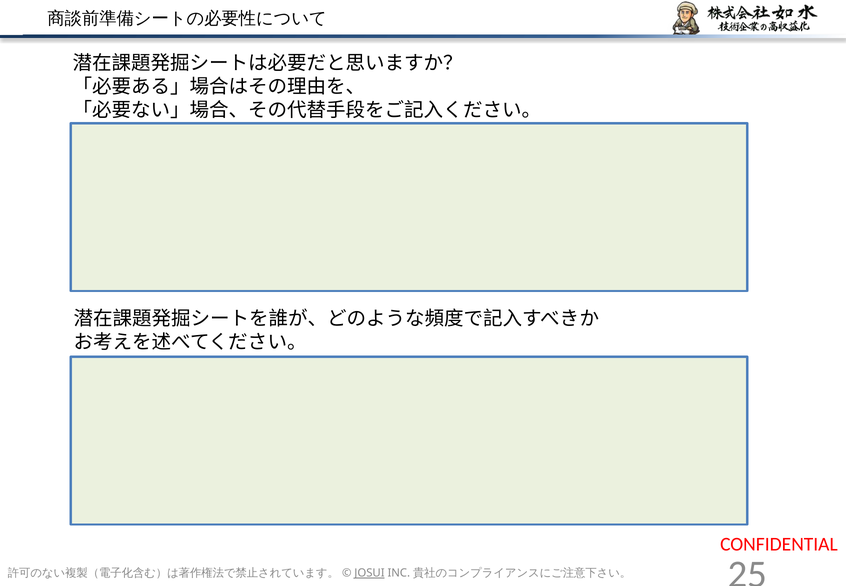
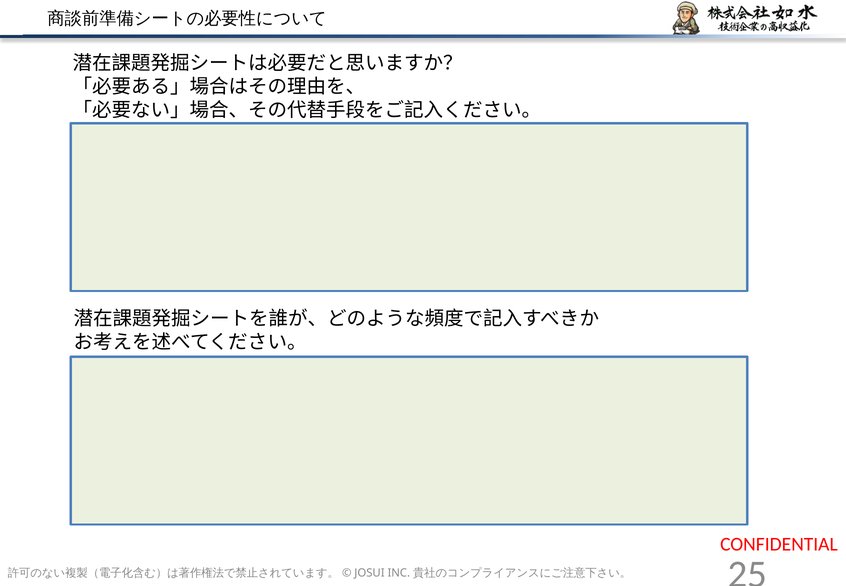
JOSUI underline: present -> none
